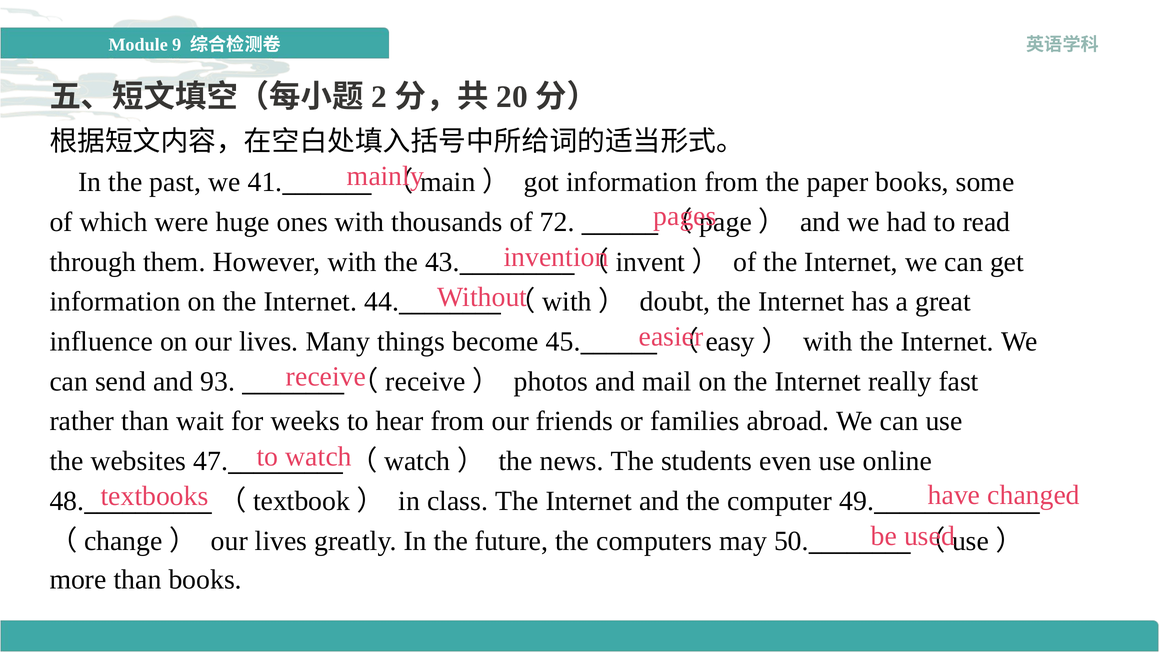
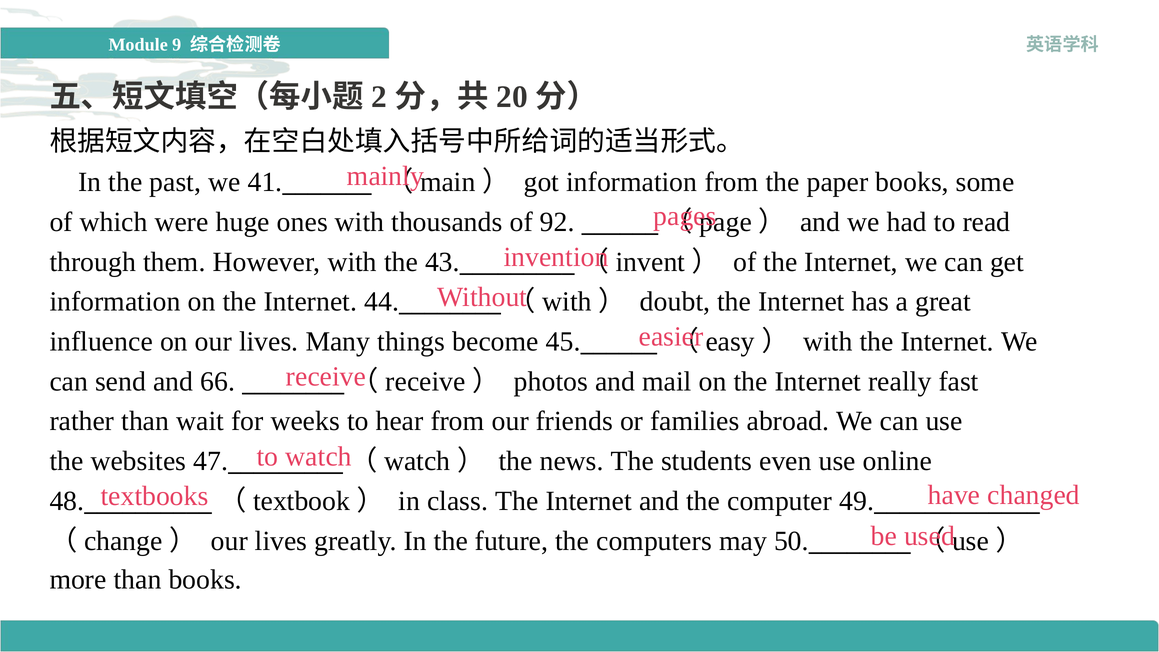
72: 72 -> 92
93: 93 -> 66
